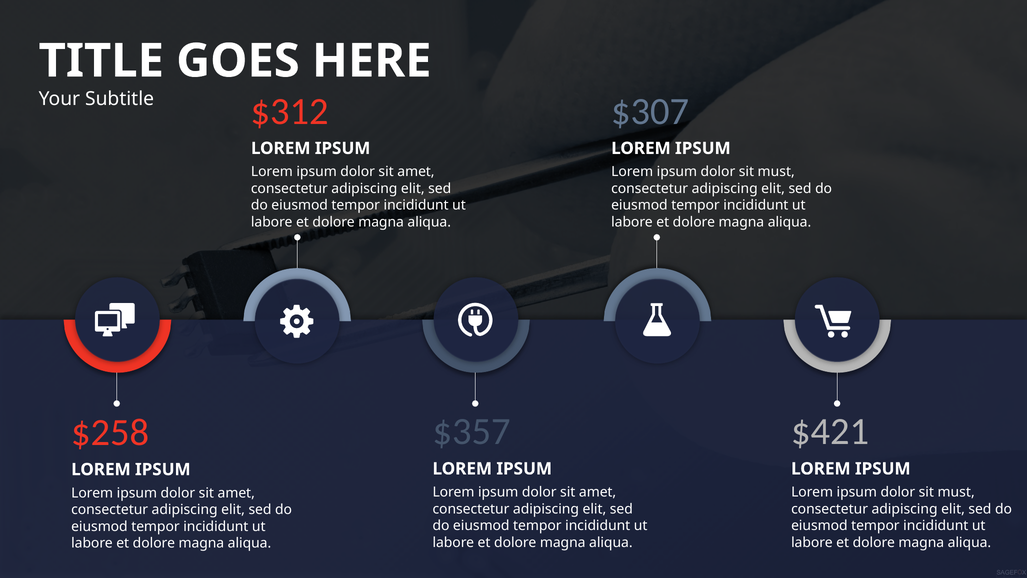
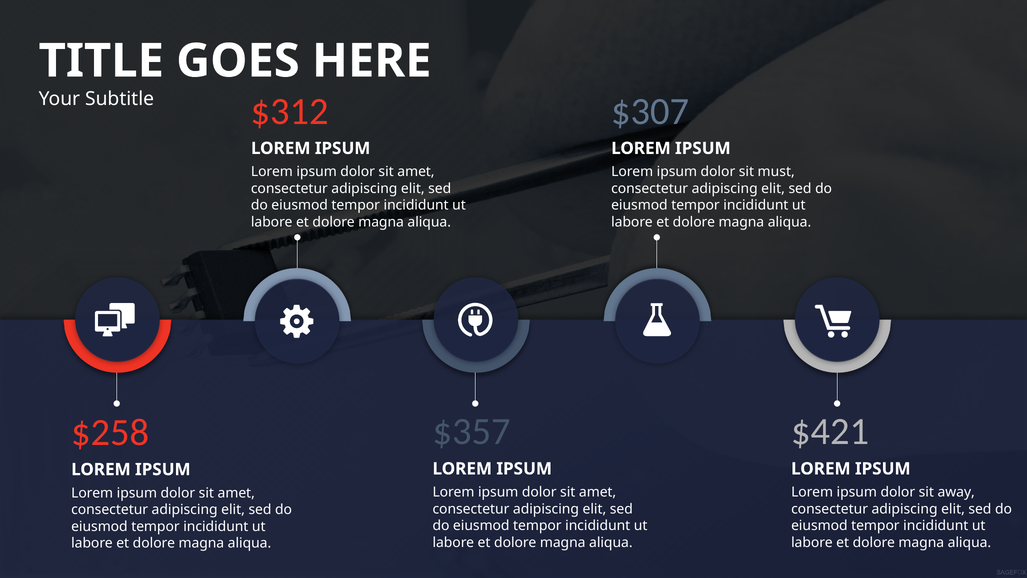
must at (956, 492): must -> away
